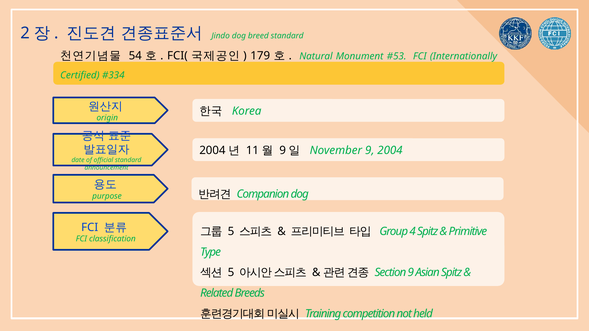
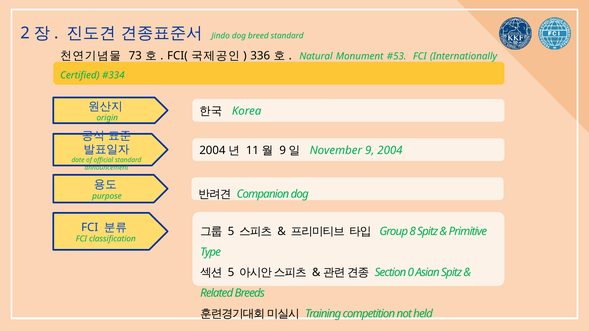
54: 54 -> 73
179: 179 -> 336
4: 4 -> 8
Section 9: 9 -> 0
